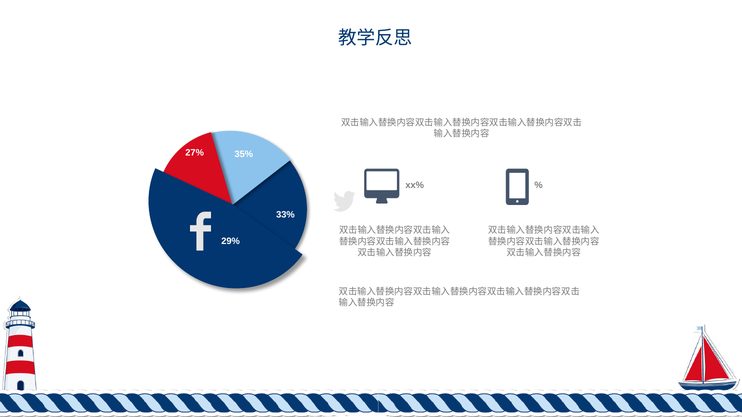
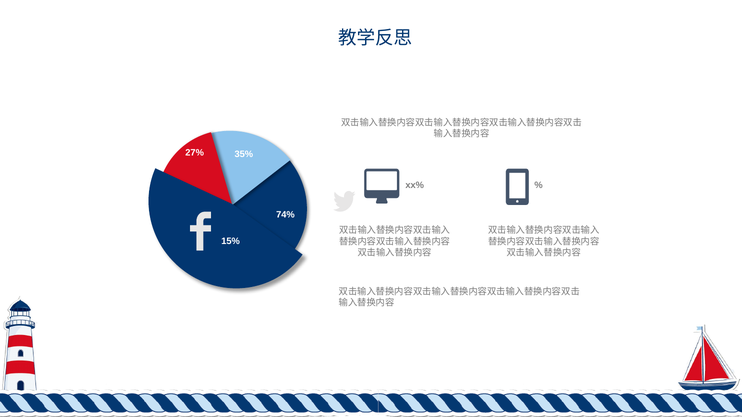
33%: 33% -> 74%
29%: 29% -> 15%
